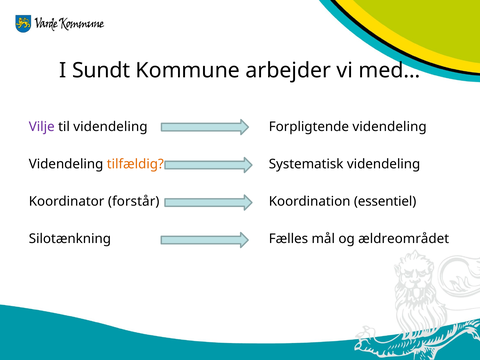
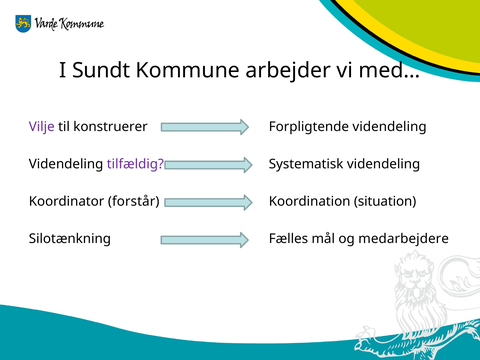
til videndeling: videndeling -> konstruerer
tilfældig colour: orange -> purple
essentiel: essentiel -> situation
ældreområdet: ældreområdet -> medarbejdere
